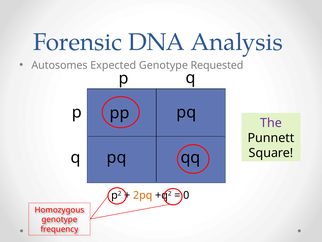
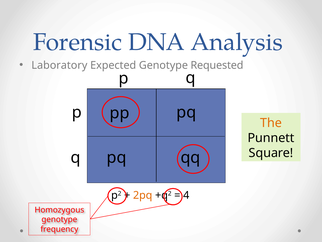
Autosomes: Autosomes -> Laboratory
The colour: purple -> orange
0: 0 -> 4
